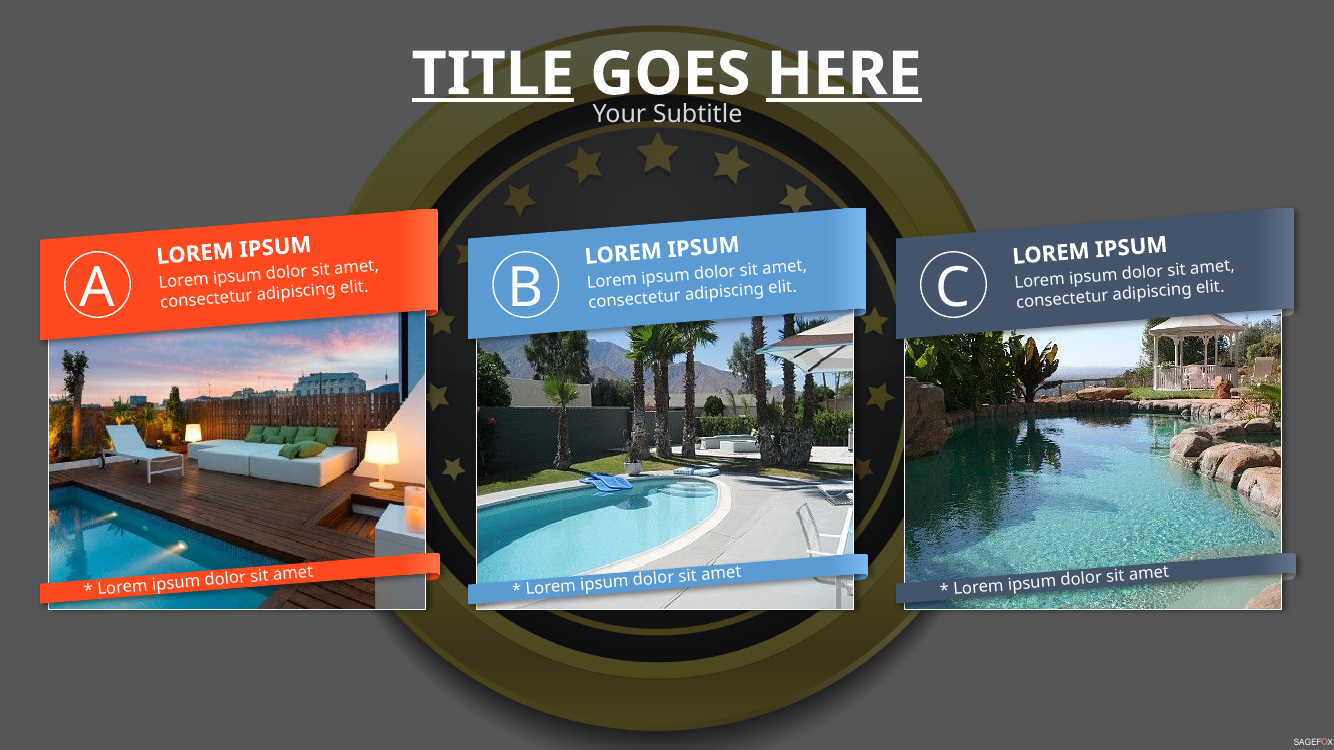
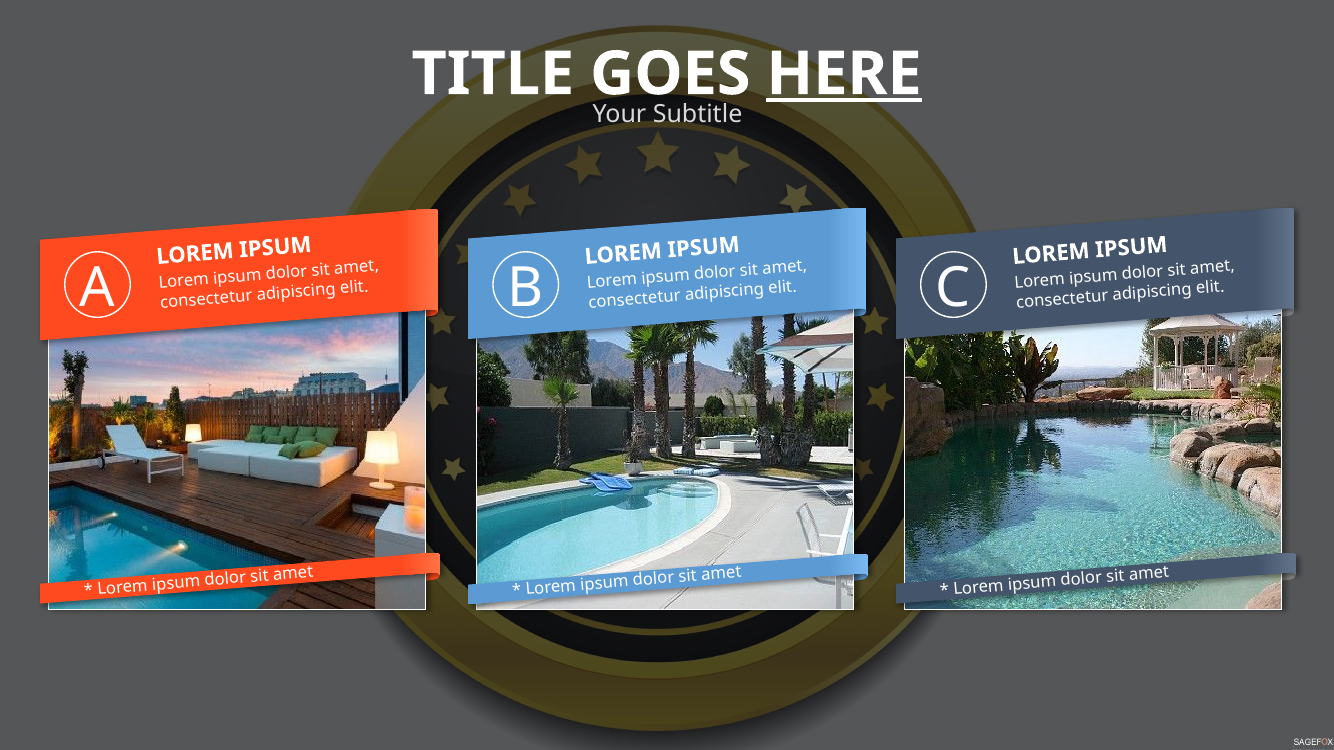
TITLE underline: present -> none
